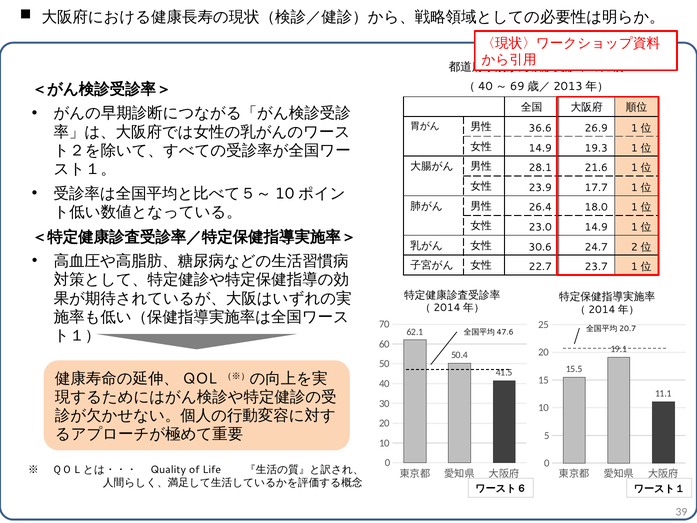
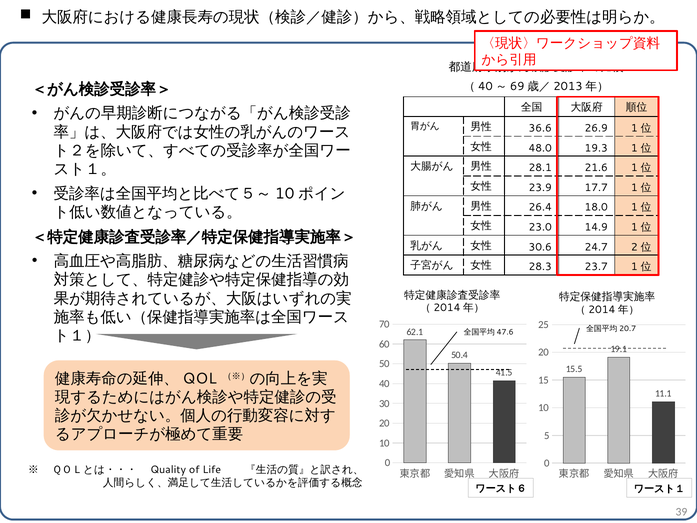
14.9 at (540, 148): 14.9 -> 48.0
22.7: 22.7 -> 28.3
